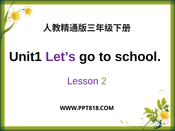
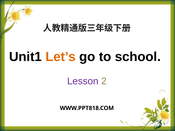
Let’s colour: purple -> orange
